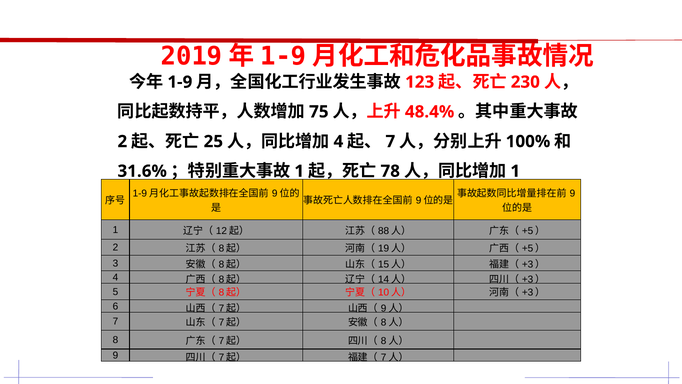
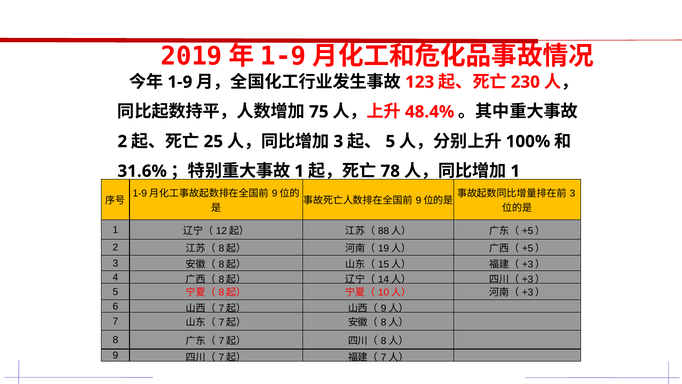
4 at (338, 141): 4 -> 3
7 at (390, 141): 7 -> 5
9 at (572, 193): 9 -> 3
